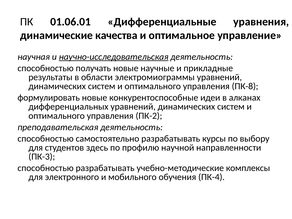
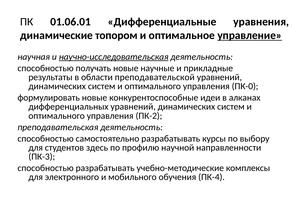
качества: качества -> топором
управление underline: none -> present
электромиограммы: электромиограммы -> преподавательской
ПК-8: ПК-8 -> ПК-0
